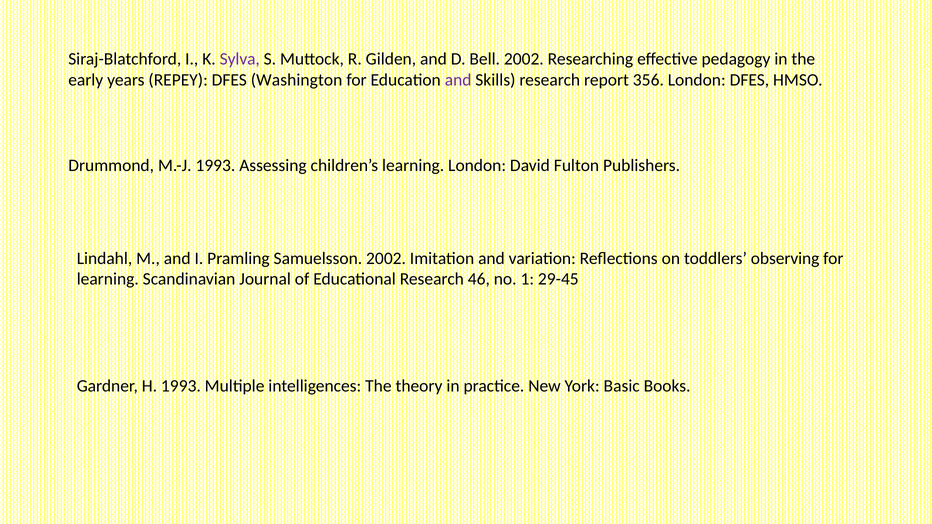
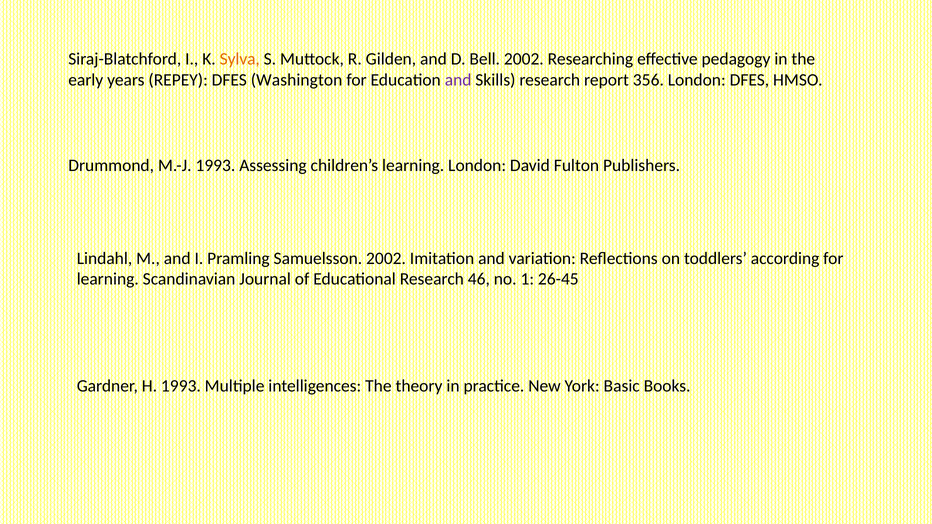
Sylva colour: purple -> orange
observing: observing -> according
29-45: 29-45 -> 26-45
